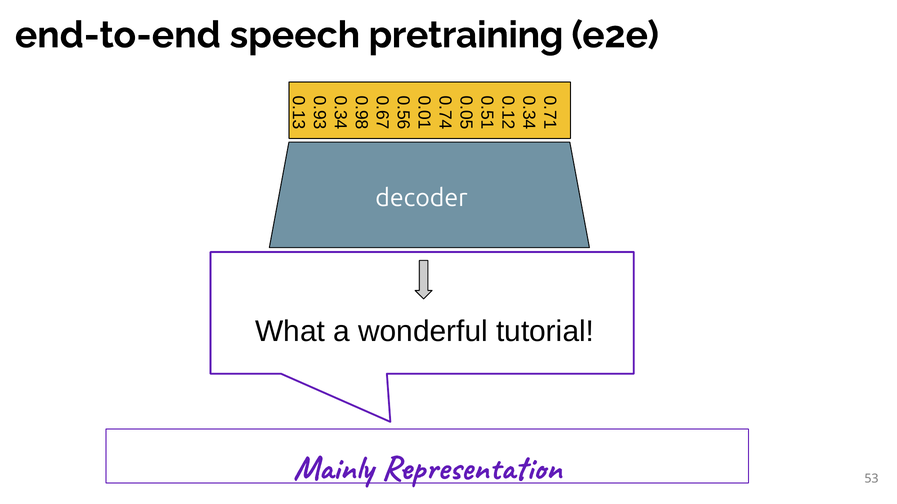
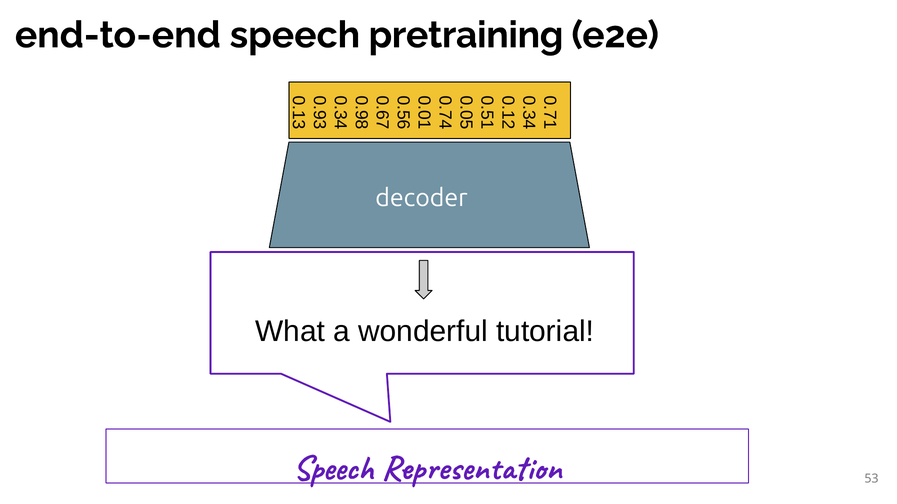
Mainly at (333, 468): Mainly -> Speech
